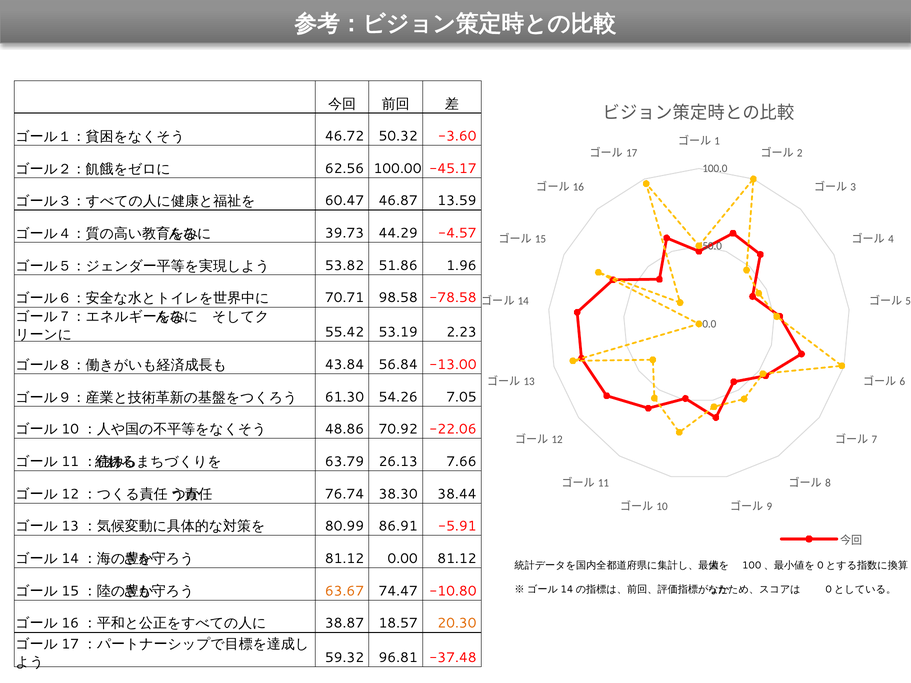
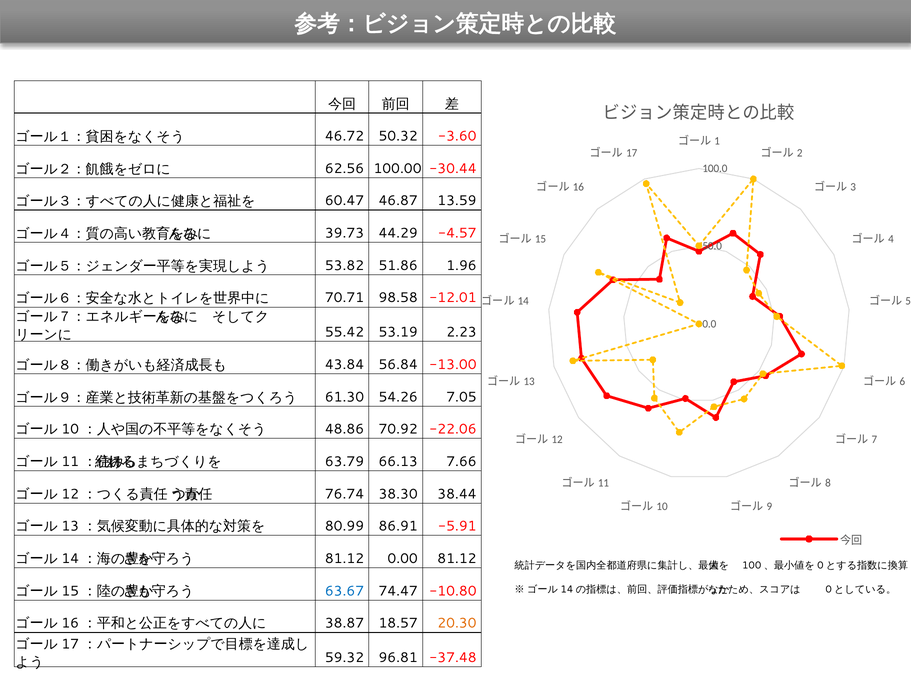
-45.17: -45.17 -> -30.44
-78.58: -78.58 -> -12.01
26.13: 26.13 -> 66.13
63.67 colour: orange -> blue
